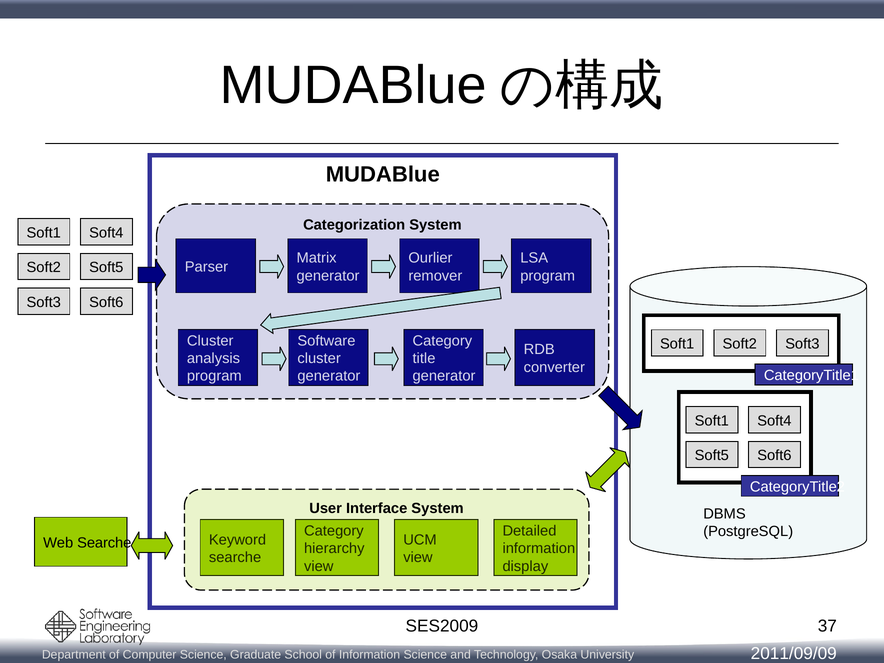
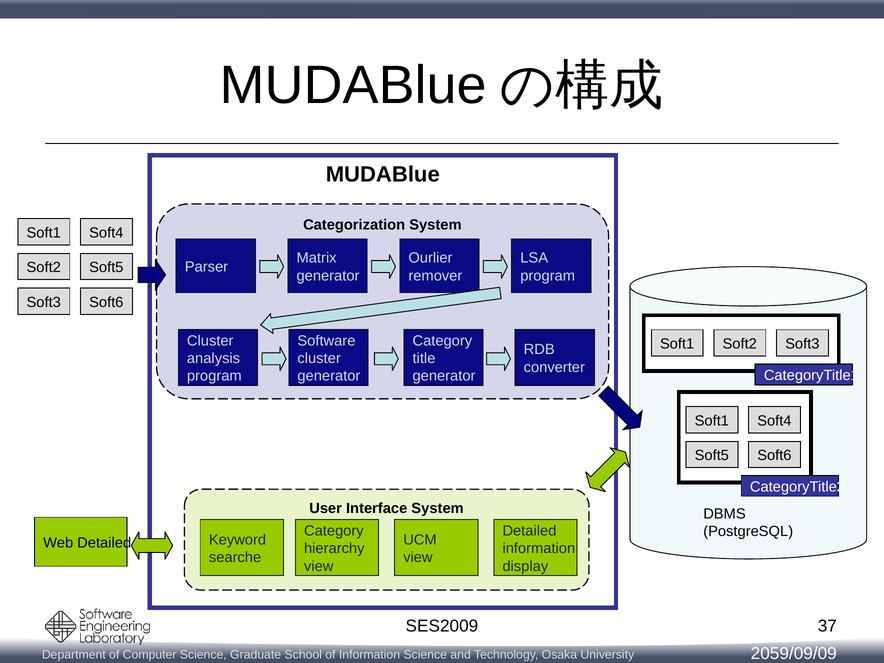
Web Searche: Searche -> Detailed
2011/09/09: 2011/09/09 -> 2059/09/09
